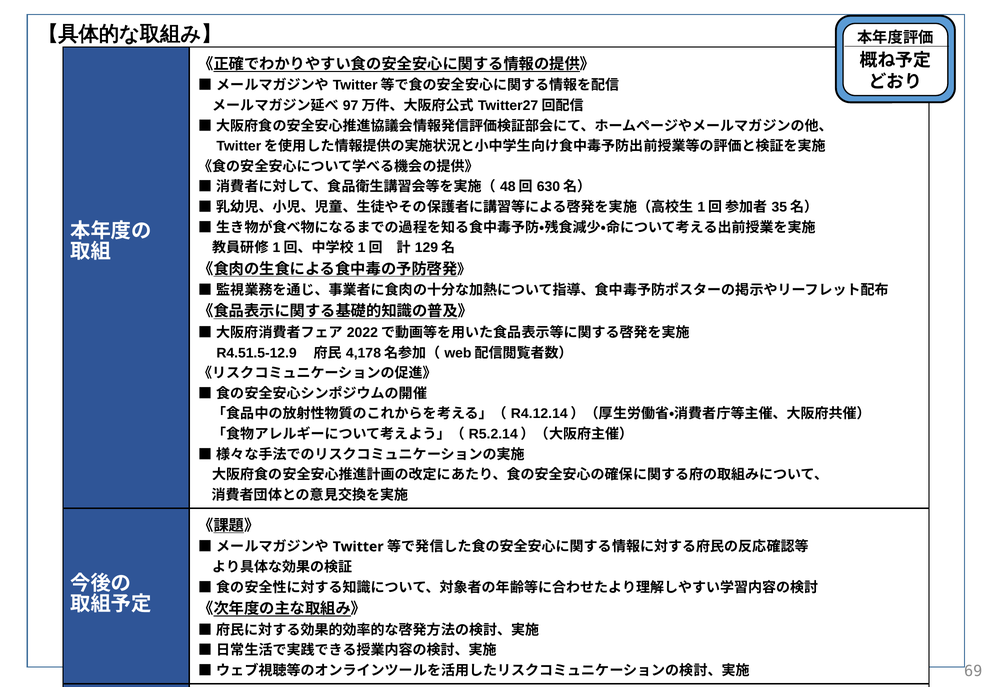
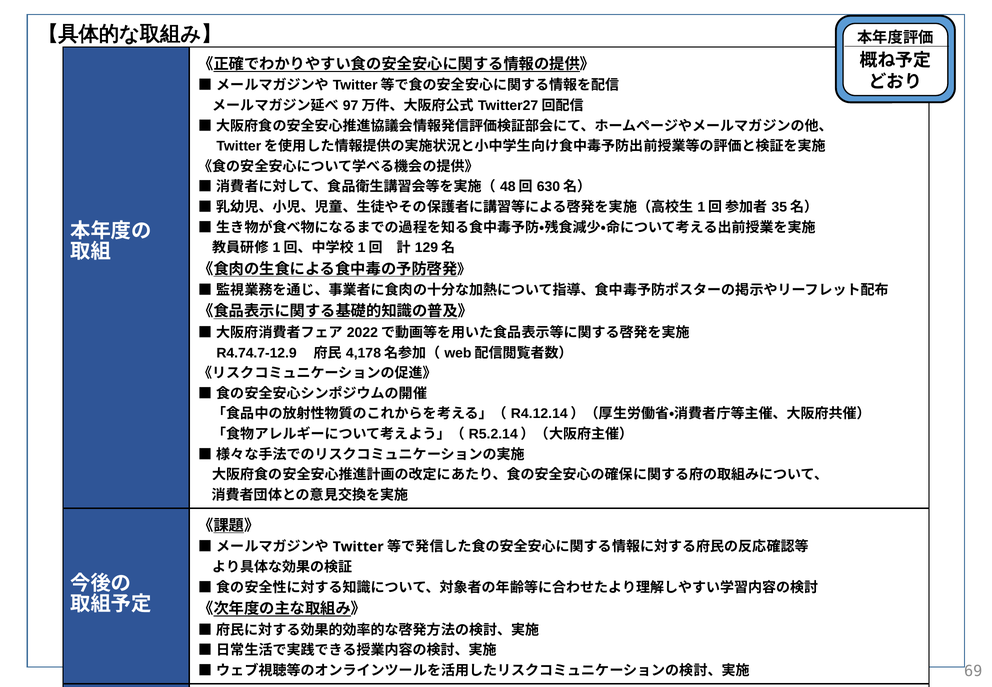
R4.51.5-12.9: R4.51.5-12.9 -> R4.74.7-12.9
